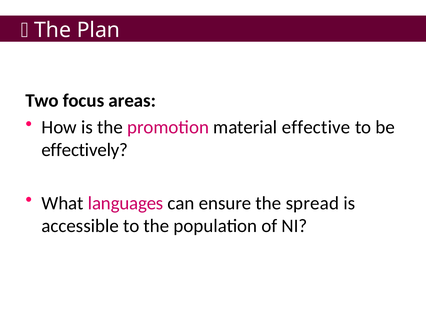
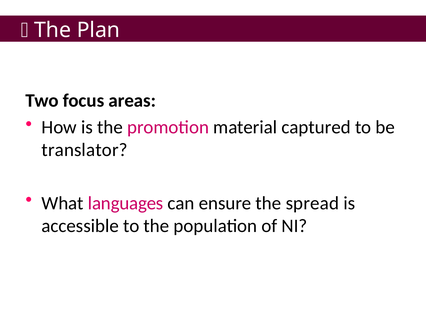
effective: effective -> captured
effectively: effectively -> translator
